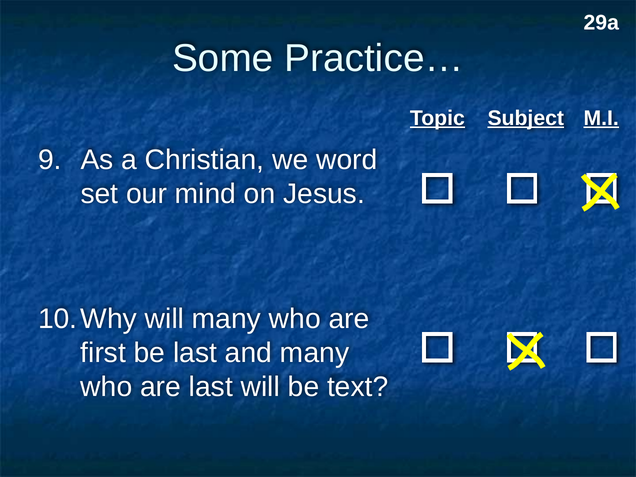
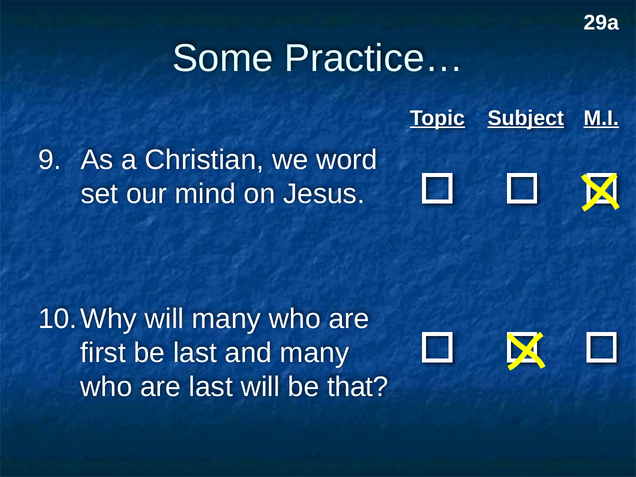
text: text -> that
